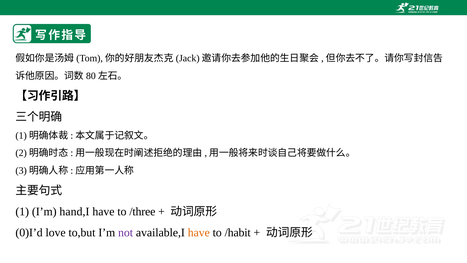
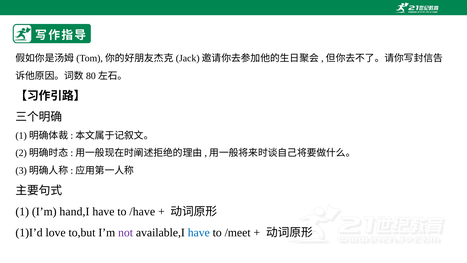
/three: /three -> /have
0)I’d: 0)I’d -> 1)I’d
have at (199, 232) colour: orange -> blue
/habit: /habit -> /meet
